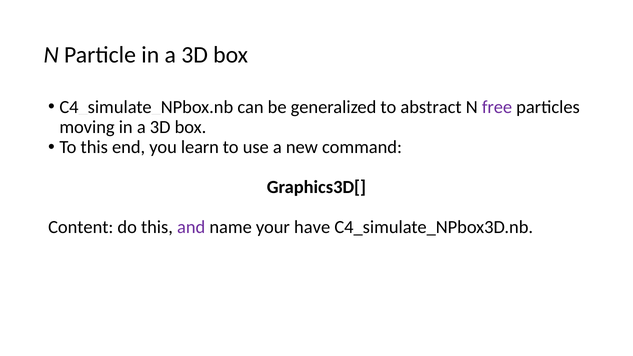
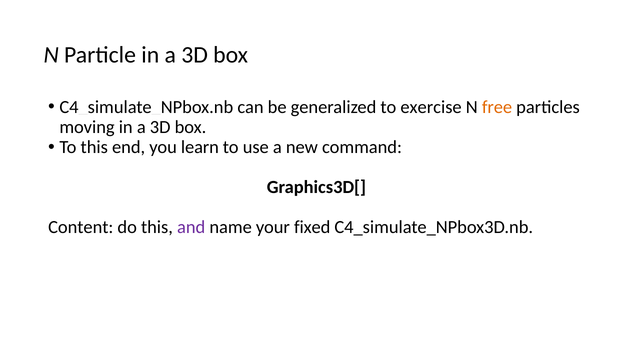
abstract: abstract -> exercise
free colour: purple -> orange
have: have -> fixed
